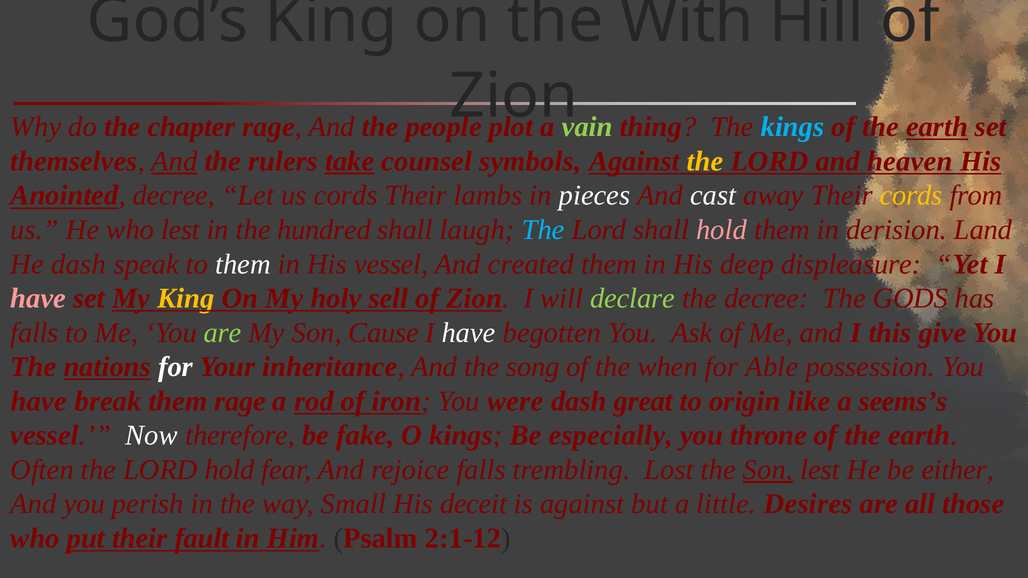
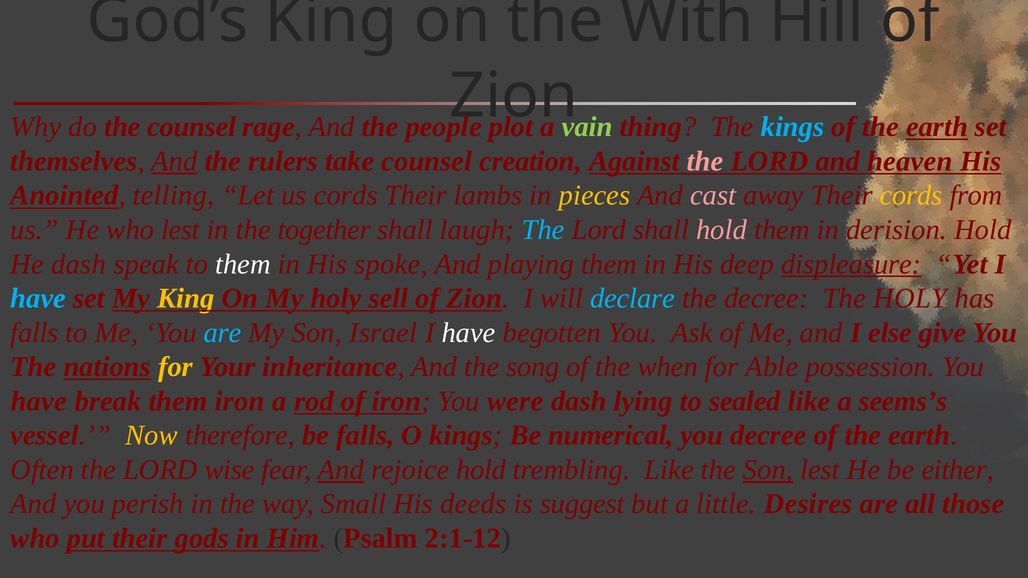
the chapter: chapter -> counsel
take underline: present -> none
symbols: symbols -> creation
the at (705, 161) colour: yellow -> pink
Anointed decree: decree -> telling
pieces colour: white -> yellow
cast colour: white -> pink
hundred: hundred -> together
derision Land: Land -> Hold
His vessel: vessel -> spoke
created: created -> playing
displeasure underline: none -> present
have at (38, 298) colour: pink -> light blue
declare colour: light green -> light blue
The GODS: GODS -> HOLY
are at (223, 333) colour: light green -> light blue
Cause: Cause -> Israel
this: this -> else
for at (175, 367) colour: white -> yellow
them rage: rage -> iron
great: great -> lying
origin: origin -> sealed
Now colour: white -> yellow
be fake: fake -> falls
especially: especially -> numerical
you throne: throne -> decree
LORD hold: hold -> wise
And at (341, 470) underline: none -> present
rejoice falls: falls -> hold
trembling Lost: Lost -> Like
deceit: deceit -> deeds
is against: against -> suggest
fault: fault -> gods
